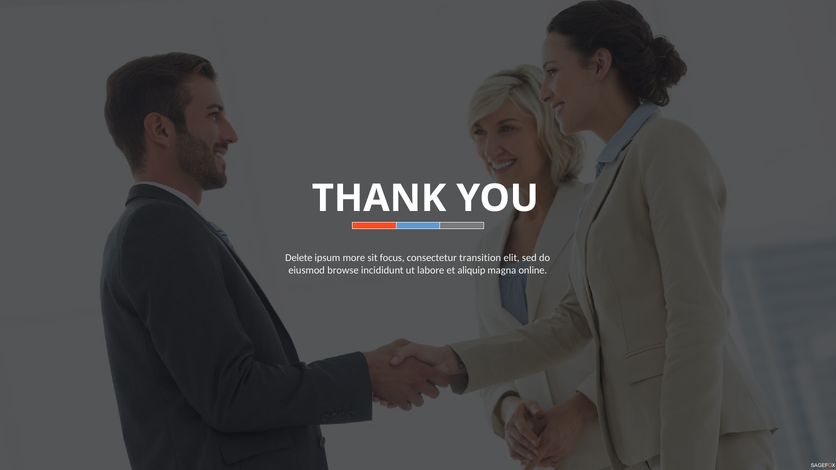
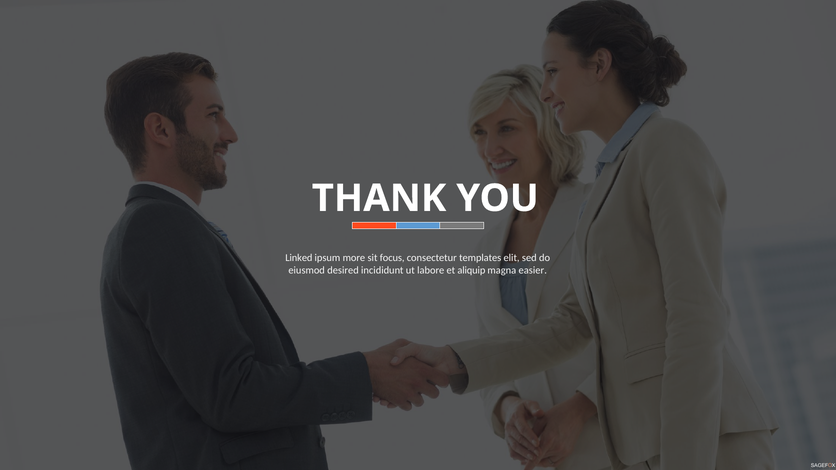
Delete: Delete -> Linked
transition: transition -> templates
browse: browse -> desired
online: online -> easier
